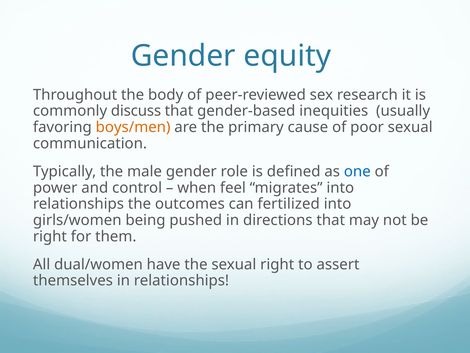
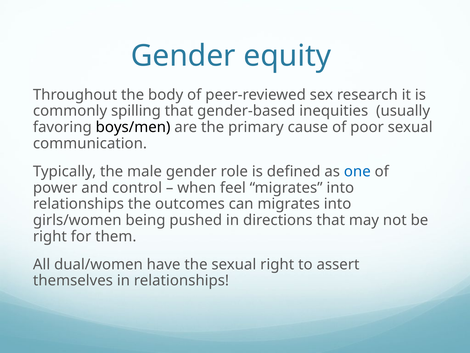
discuss: discuss -> spilling
boys/men colour: orange -> black
can fertilized: fertilized -> migrates
